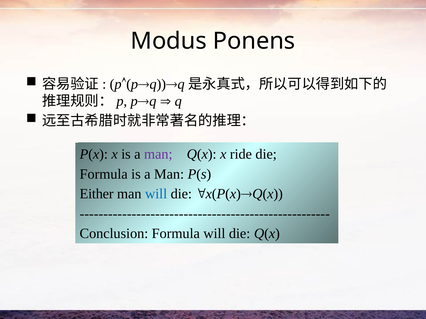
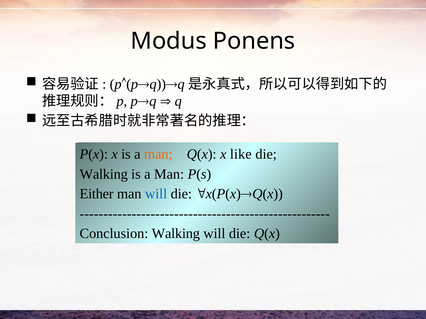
man at (158, 154) colour: purple -> orange
ride: ride -> like
Formula at (104, 174): Formula -> Walking
Conclusion Formula: Formula -> Walking
